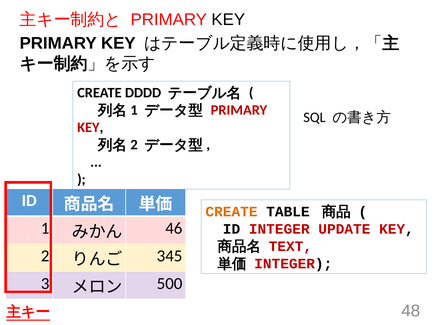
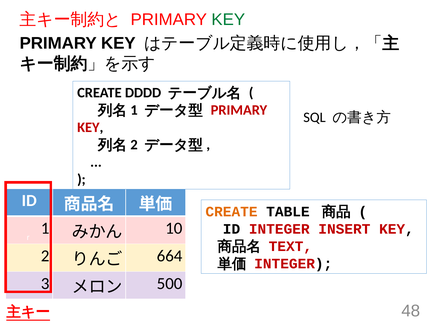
KEY at (228, 19) colour: black -> green
46: 46 -> 10
UPDATE: UPDATE -> INSERT
345: 345 -> 664
